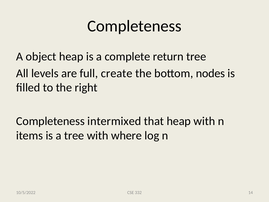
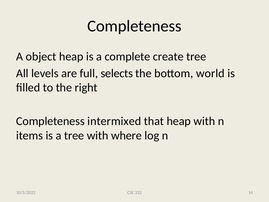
return: return -> create
create: create -> selects
nodes: nodes -> world
